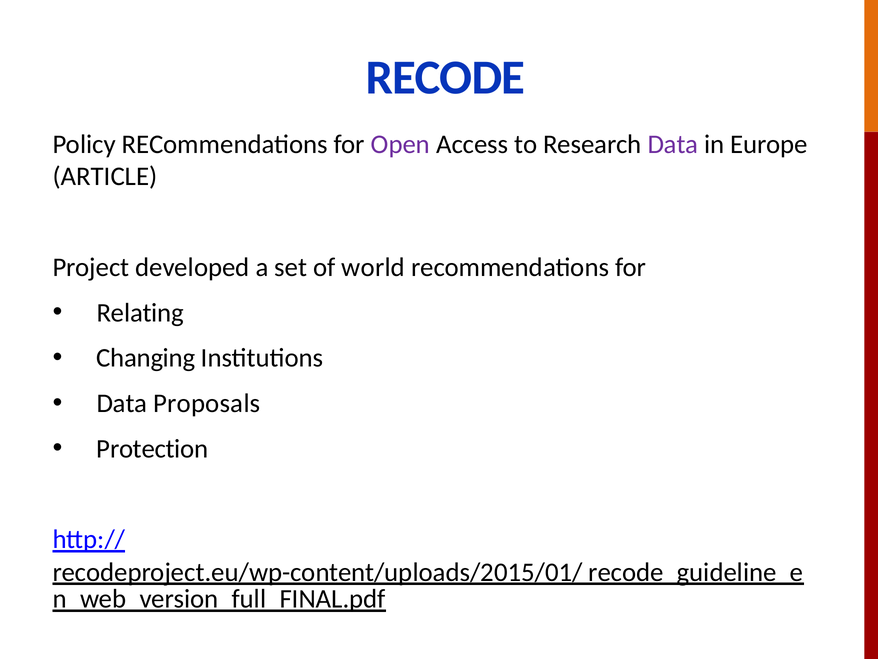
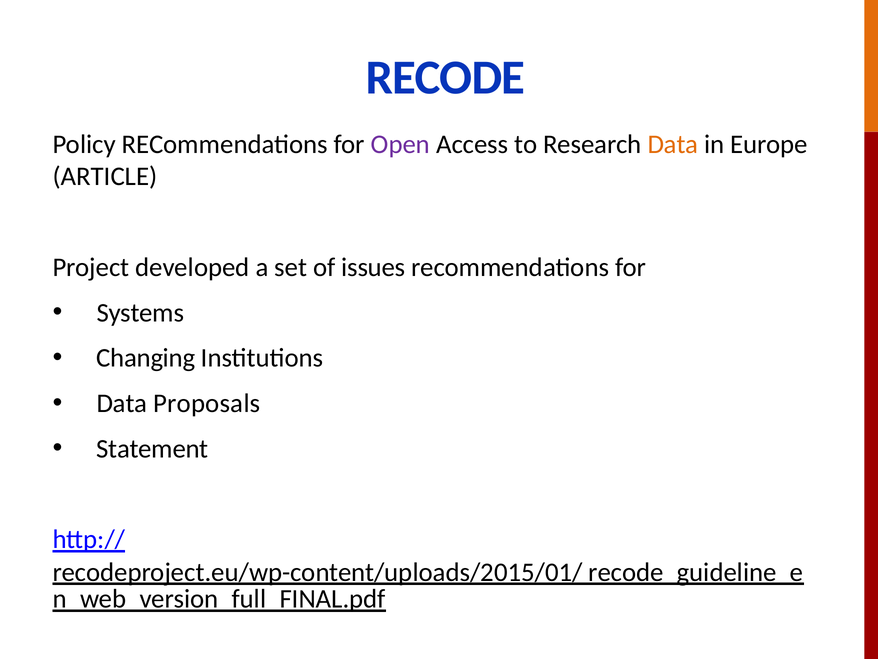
Data at (673, 144) colour: purple -> orange
world: world -> issues
Relating: Relating -> Systems
Protection: Protection -> Statement
